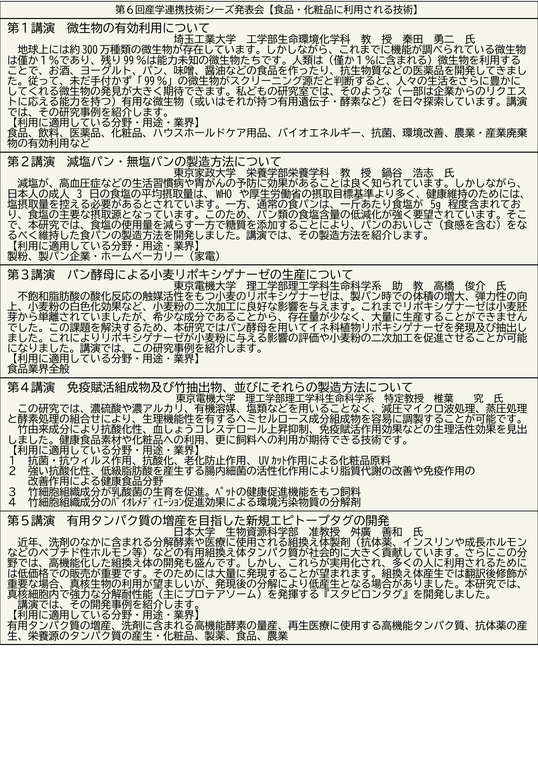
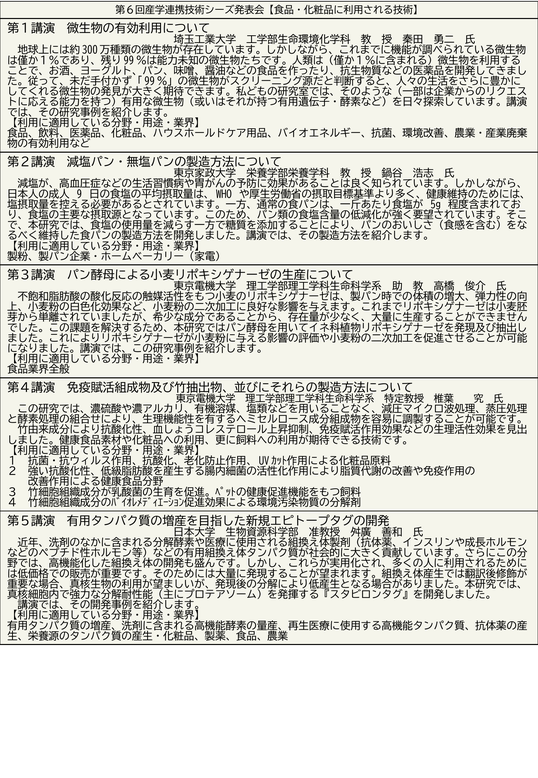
3: 3 -> 9
